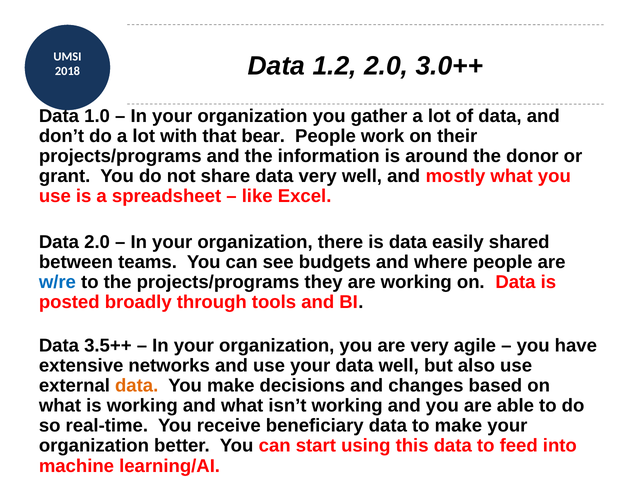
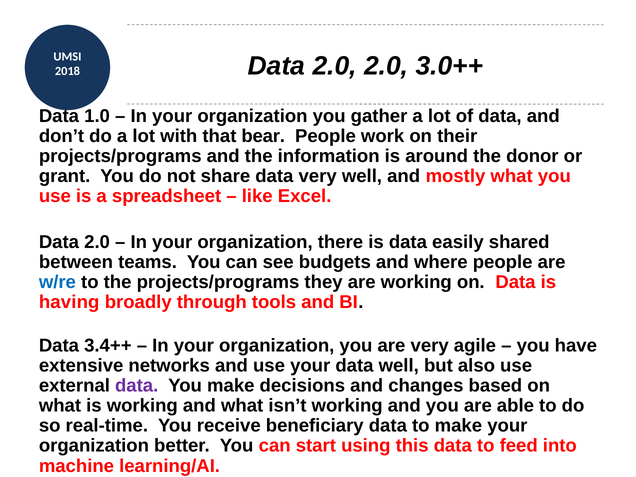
1.2 at (335, 66): 1.2 -> 2.0
posted: posted -> having
3.5++: 3.5++ -> 3.4++
data at (137, 386) colour: orange -> purple
